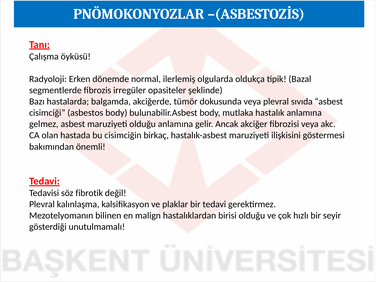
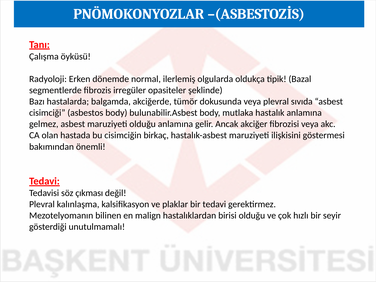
fibrotik: fibrotik -> çıkması
